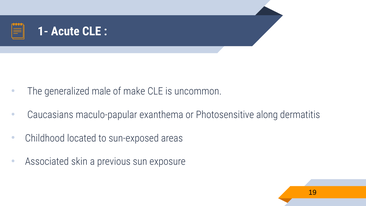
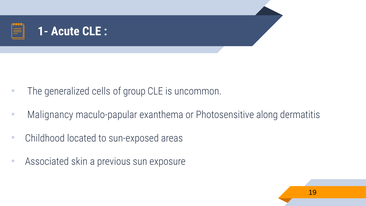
male: male -> cells
make: make -> group
Caucasians: Caucasians -> Malignancy
